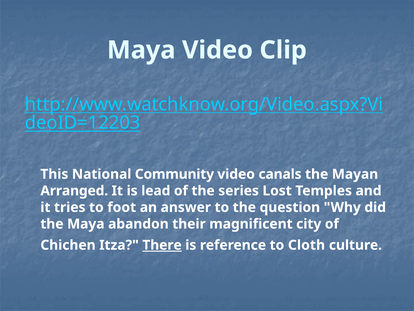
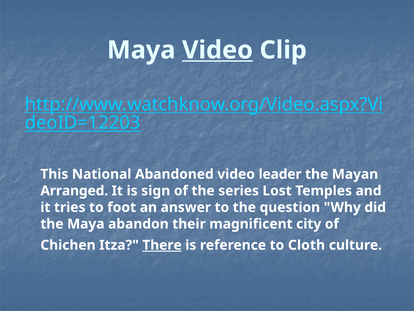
Video at (218, 50) underline: none -> present
Community: Community -> Abandoned
canals: canals -> leader
lead: lead -> sign
